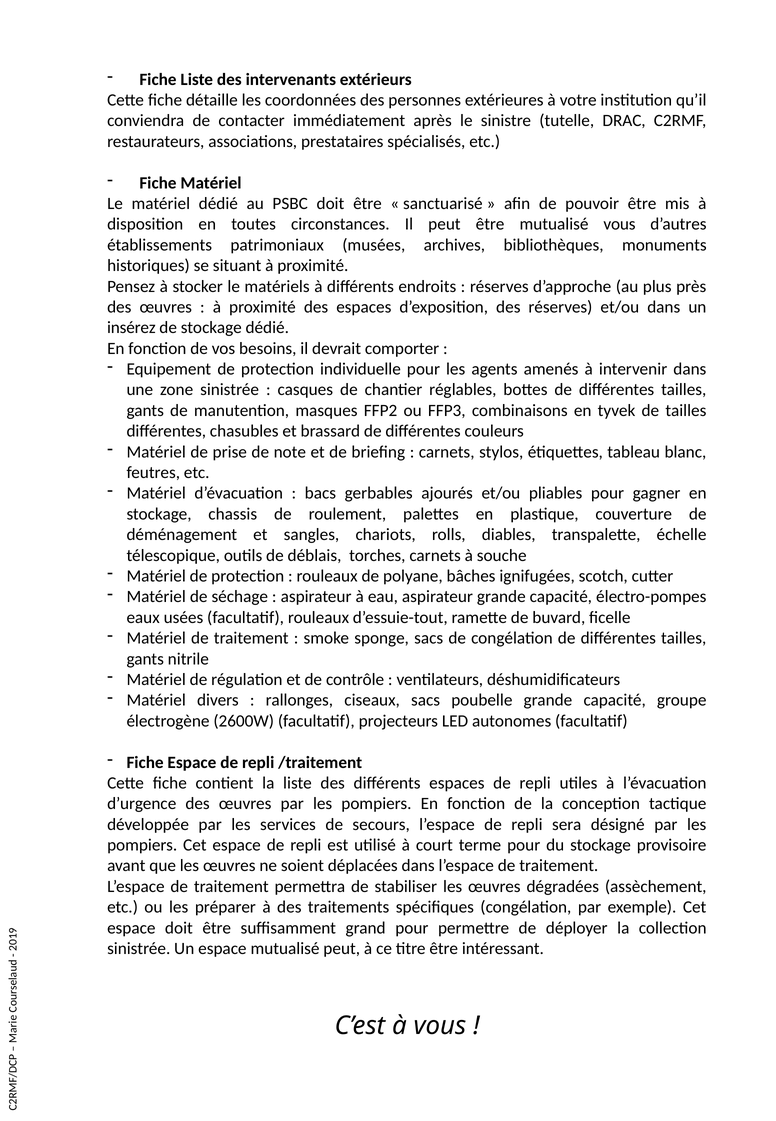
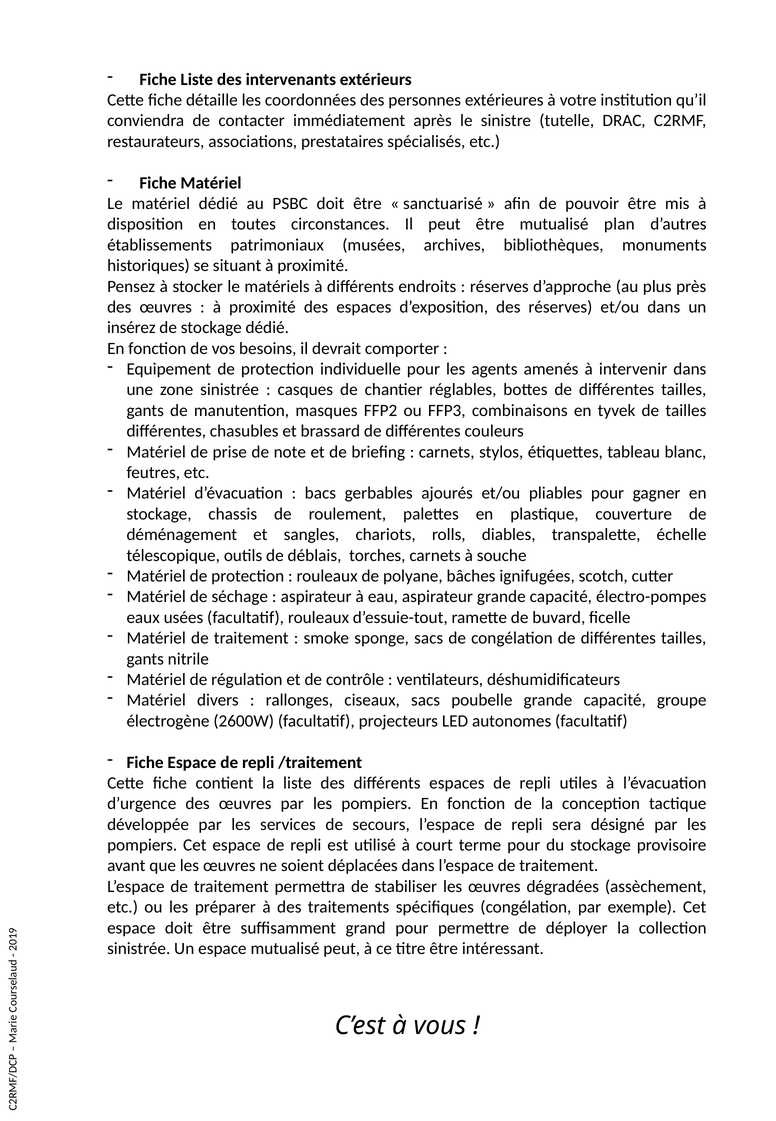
mutualisé vous: vous -> plan
